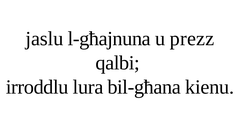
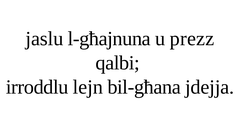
lura: lura -> lejn
kienu: kienu -> jdejja
